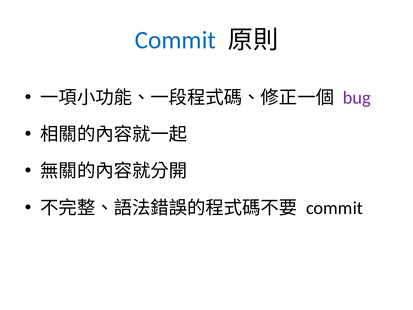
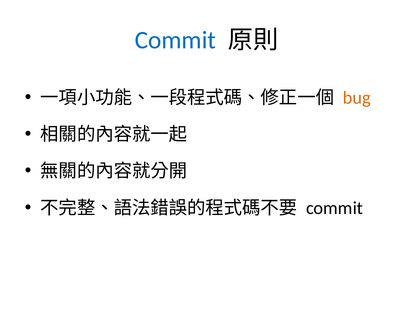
bug colour: purple -> orange
